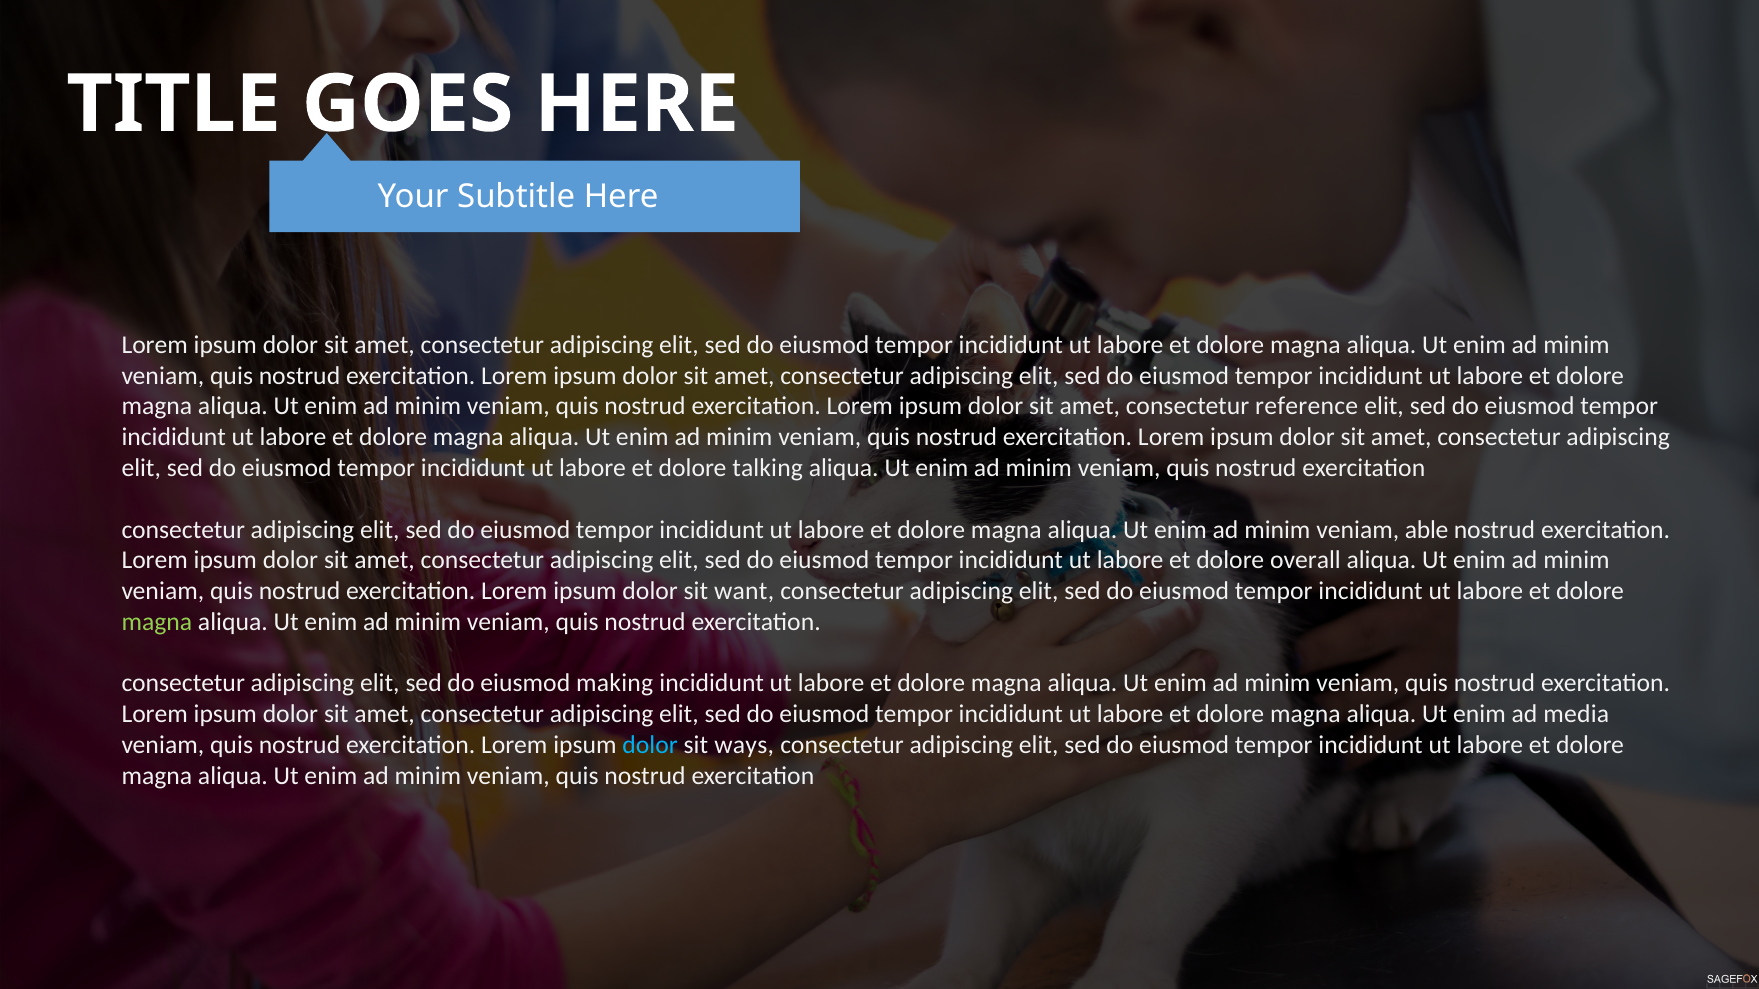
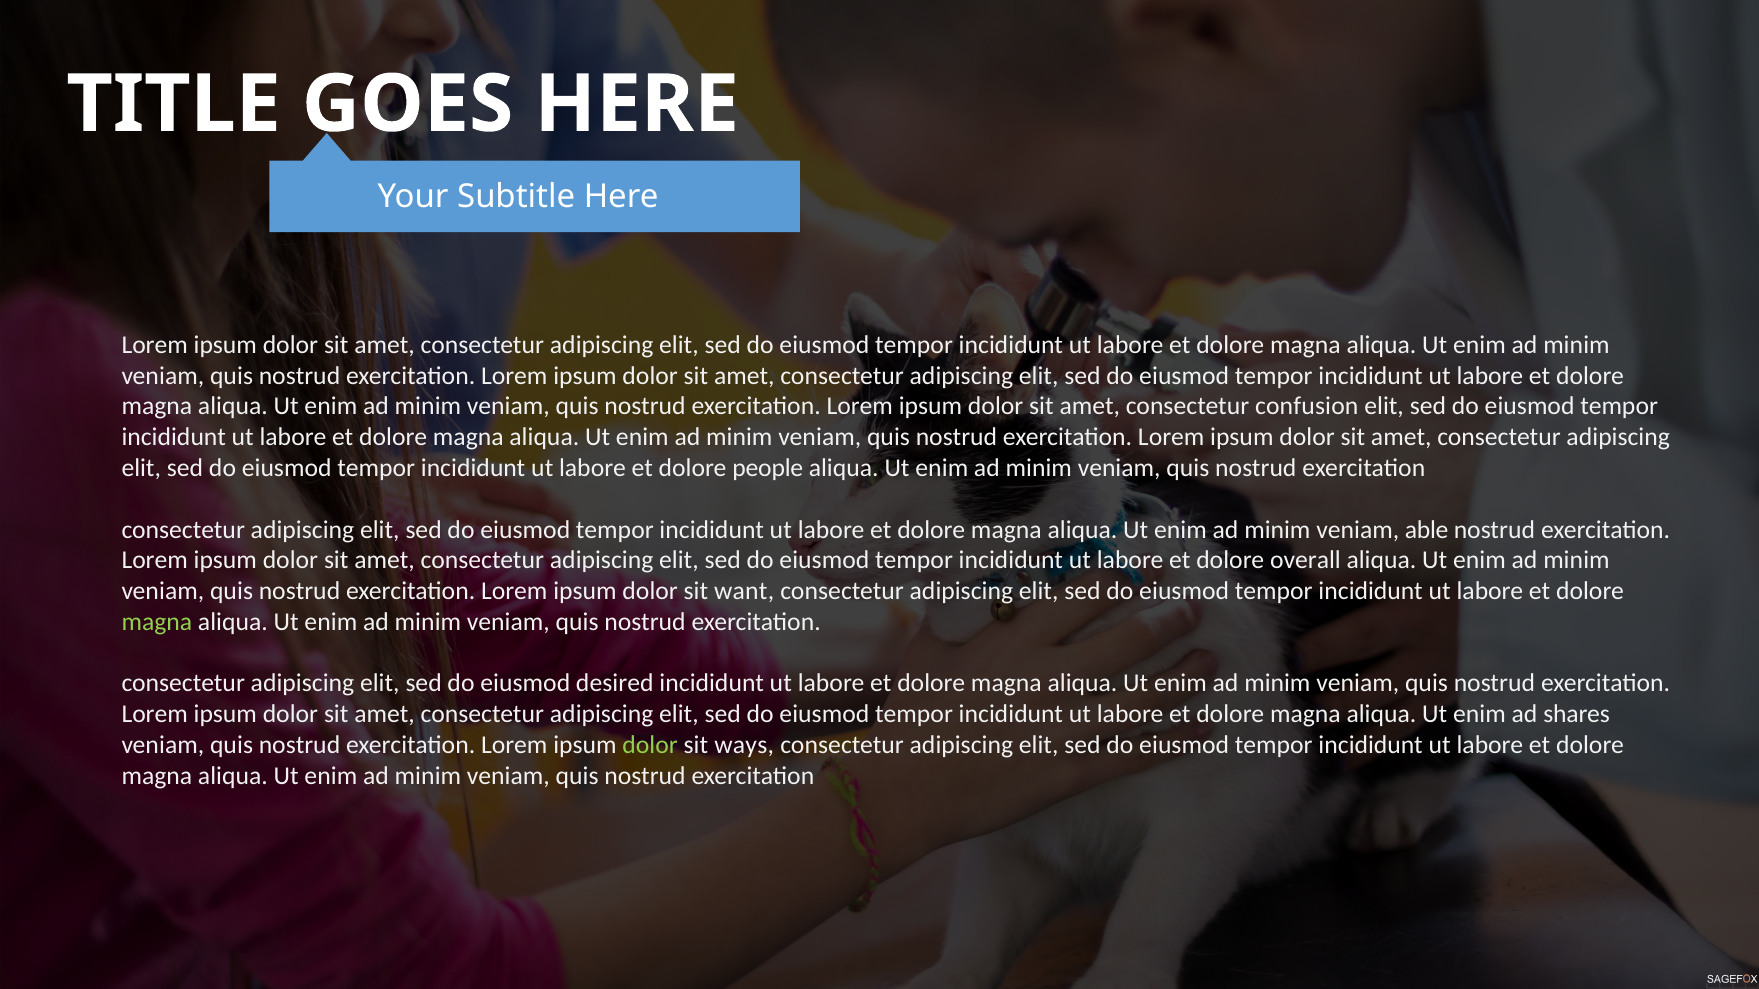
reference: reference -> confusion
talking: talking -> people
making: making -> desired
media: media -> shares
dolor at (650, 745) colour: light blue -> light green
